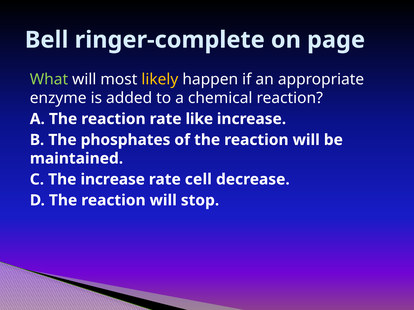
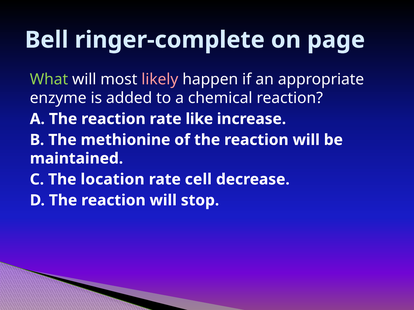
likely colour: yellow -> pink
phosphates: phosphates -> methionine
The increase: increase -> location
